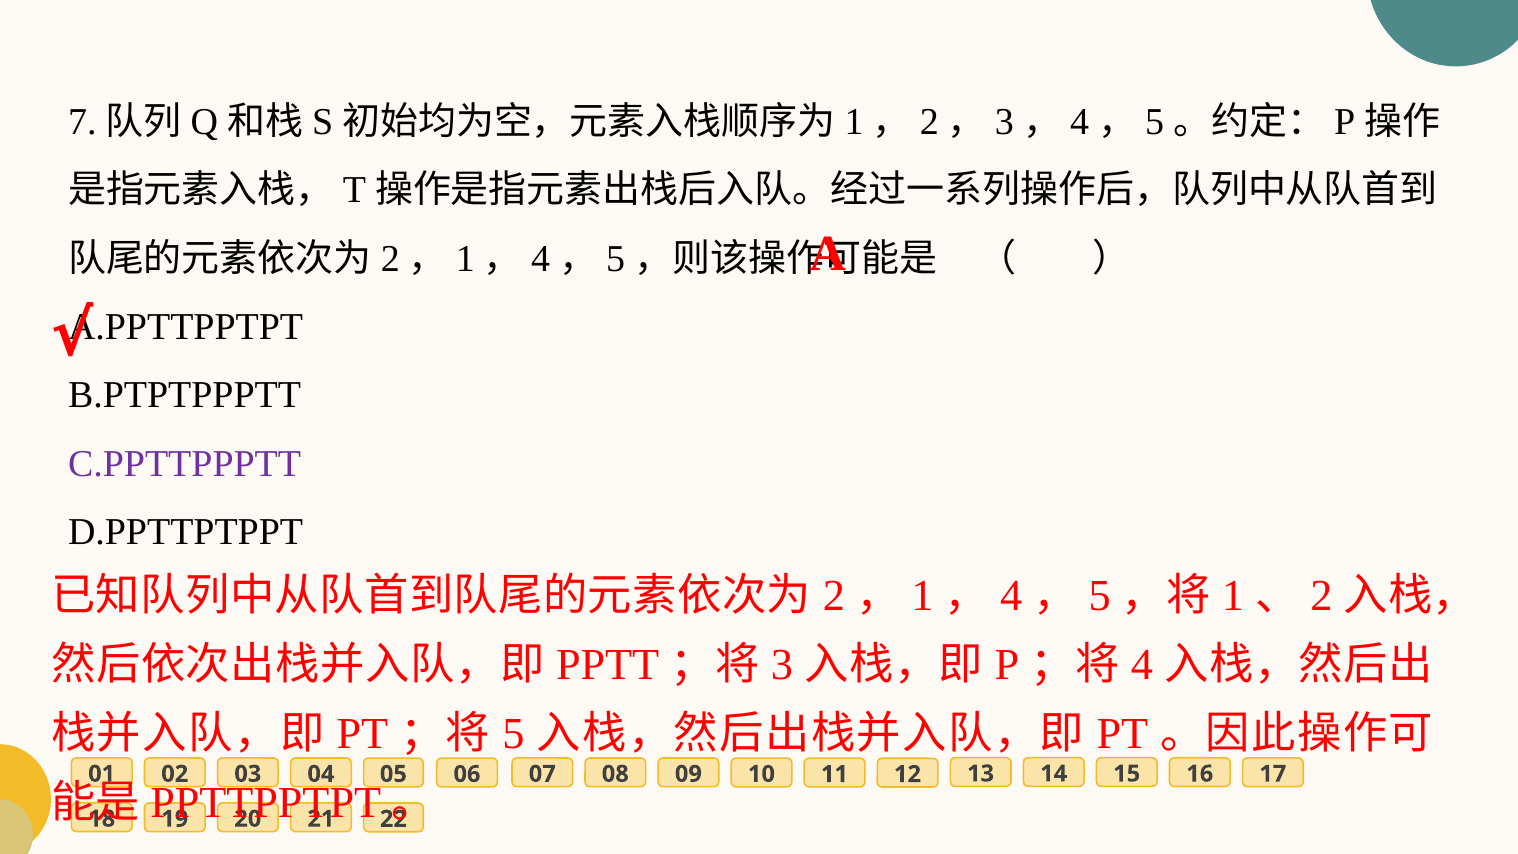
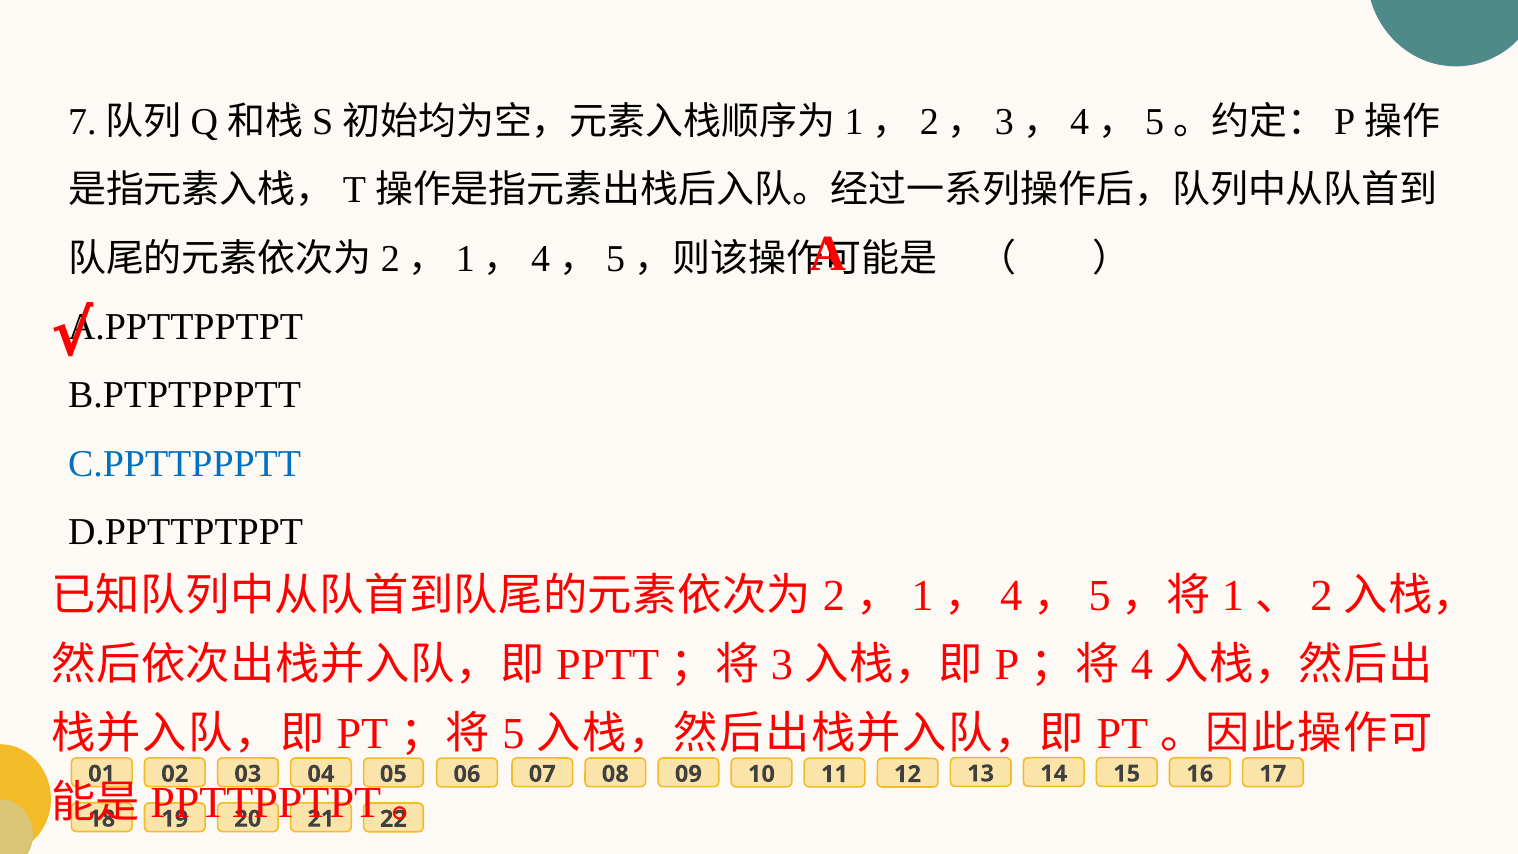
C.PPTTPPPTT colour: purple -> blue
